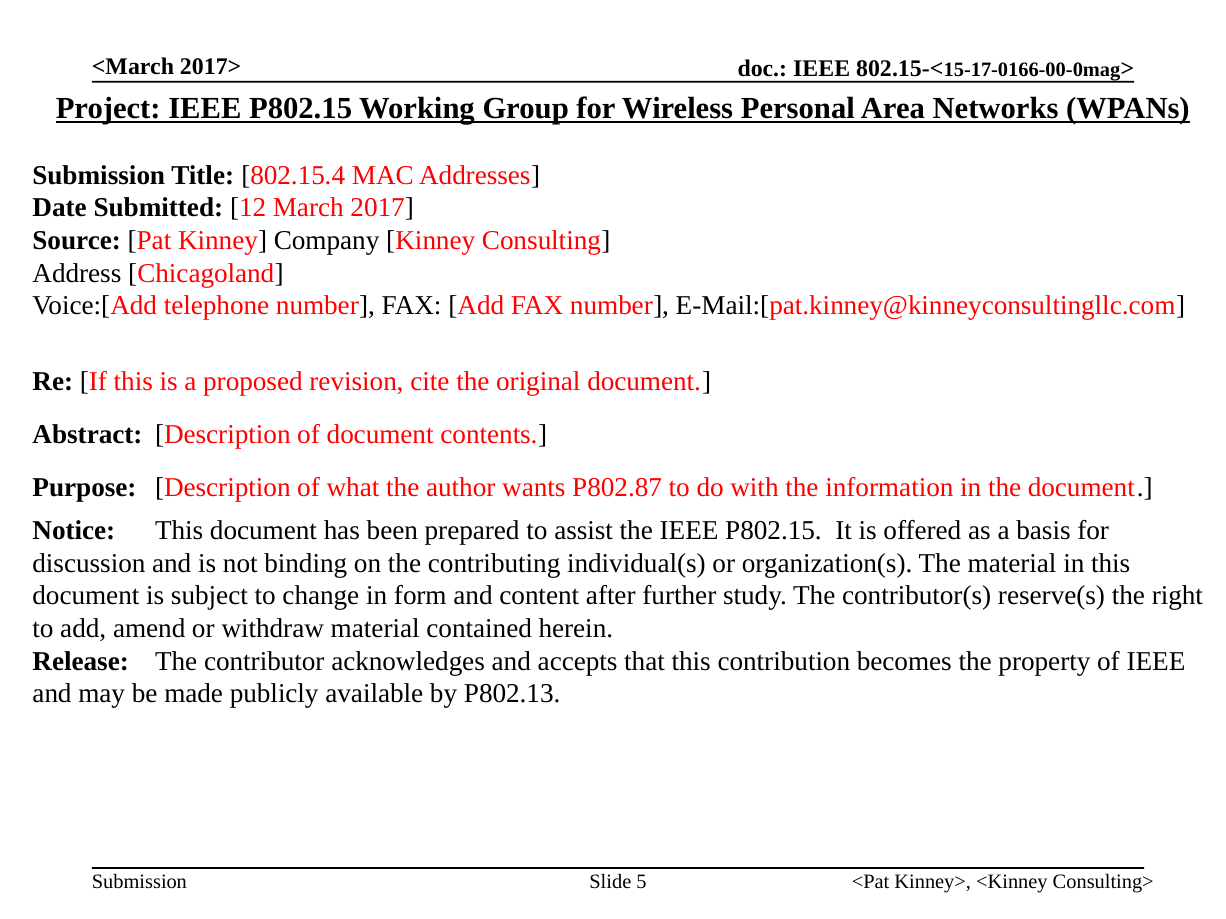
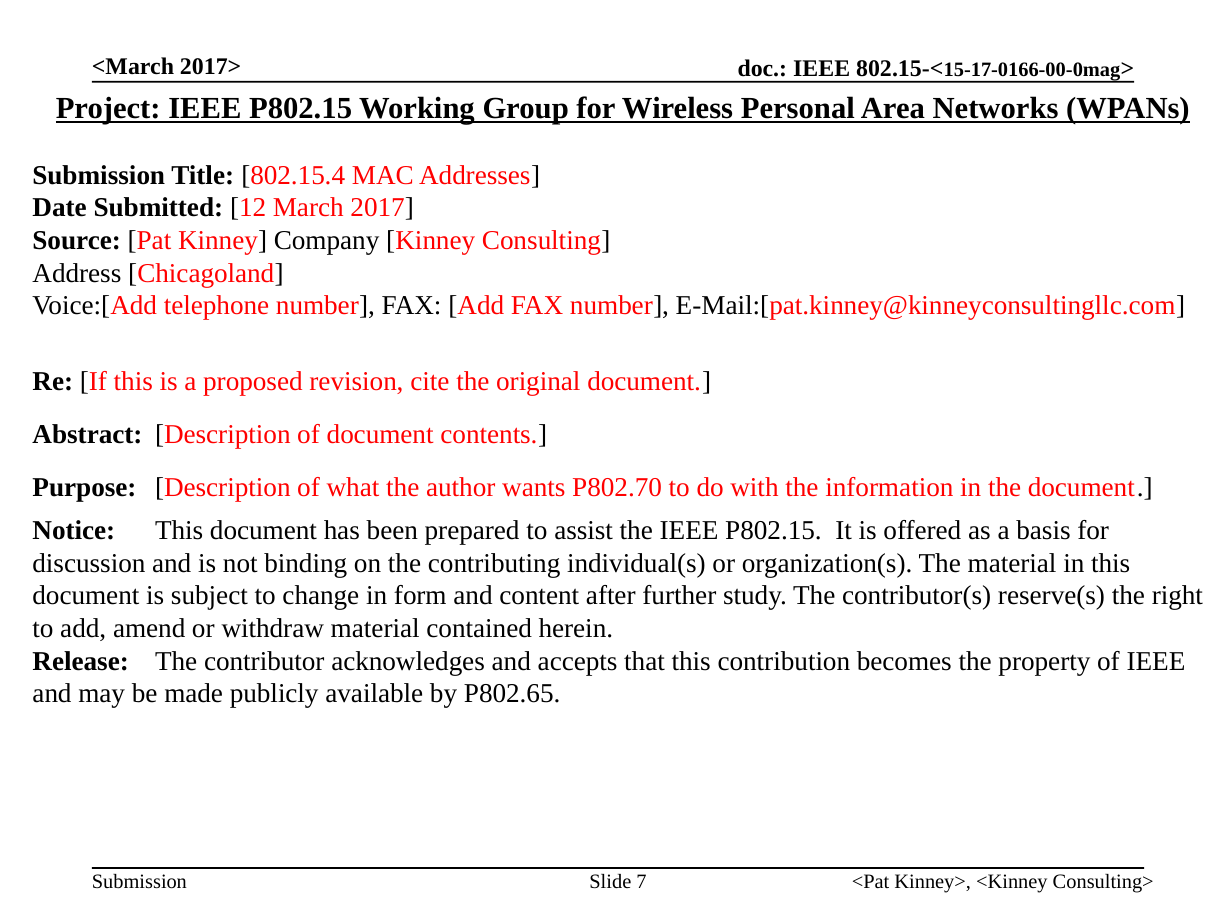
P802.87: P802.87 -> P802.70
P802.13: P802.13 -> P802.65
5: 5 -> 7
